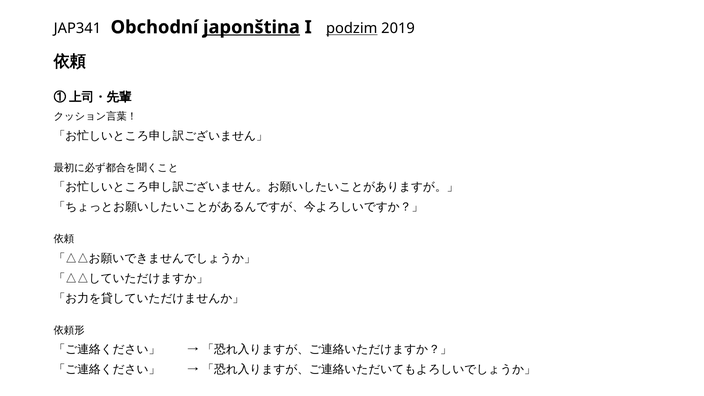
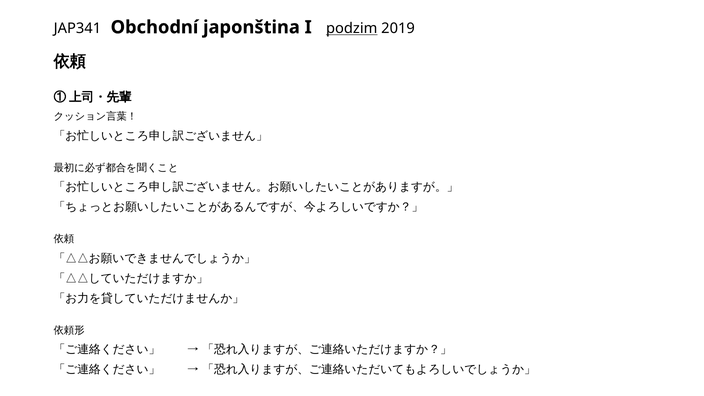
japonština underline: present -> none
